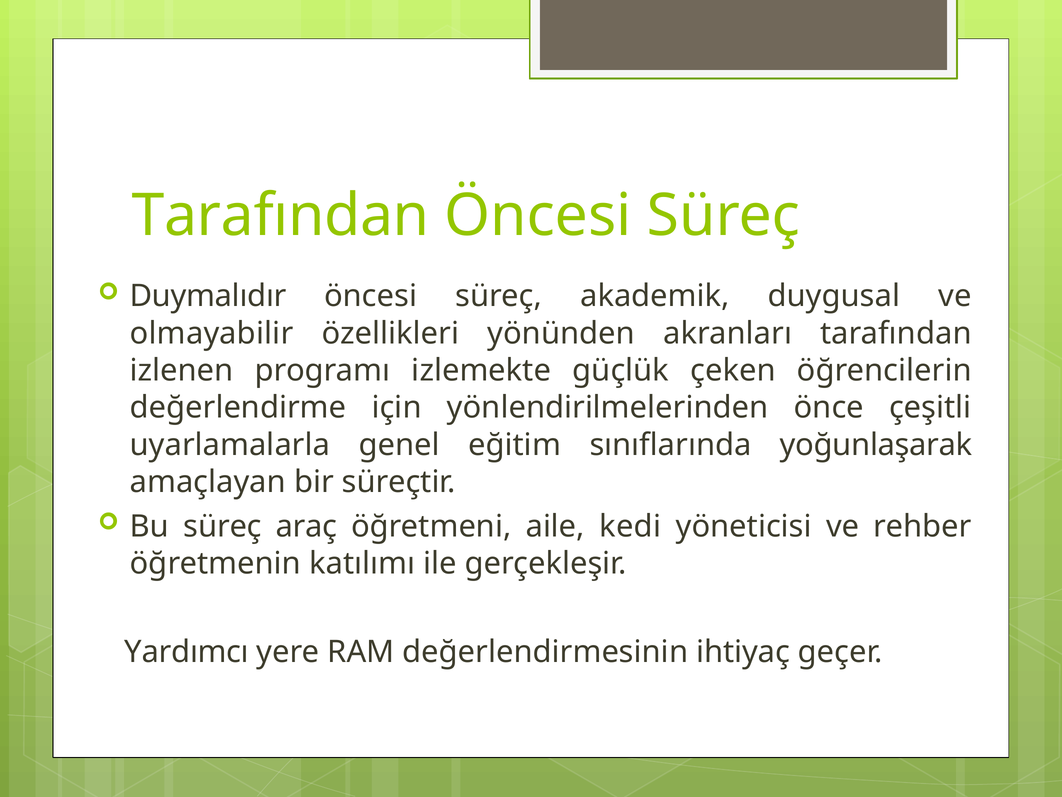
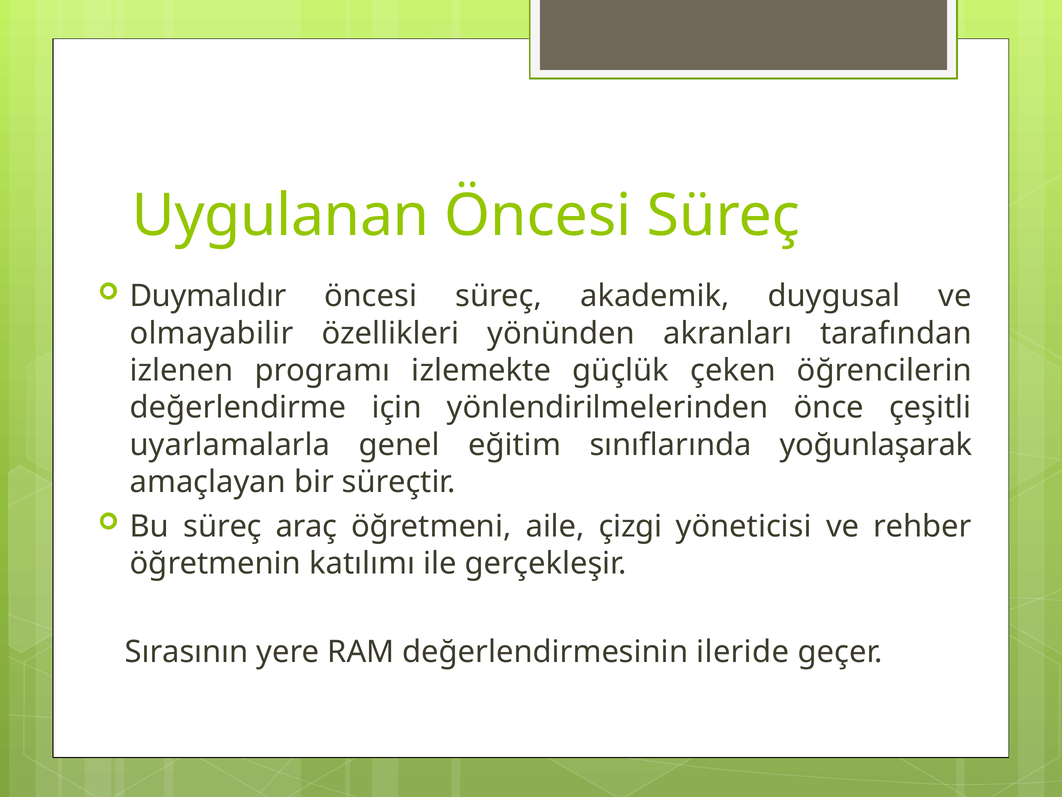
Tarafından at (281, 216): Tarafından -> Uygulanan
kedi: kedi -> çizgi
Yardımcı: Yardımcı -> Sırasının
ihtiyaç: ihtiyaç -> ileride
